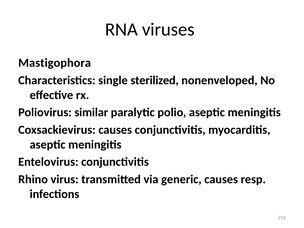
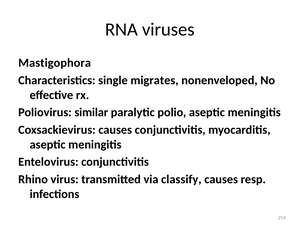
sterilized: sterilized -> migrates
generic: generic -> classify
